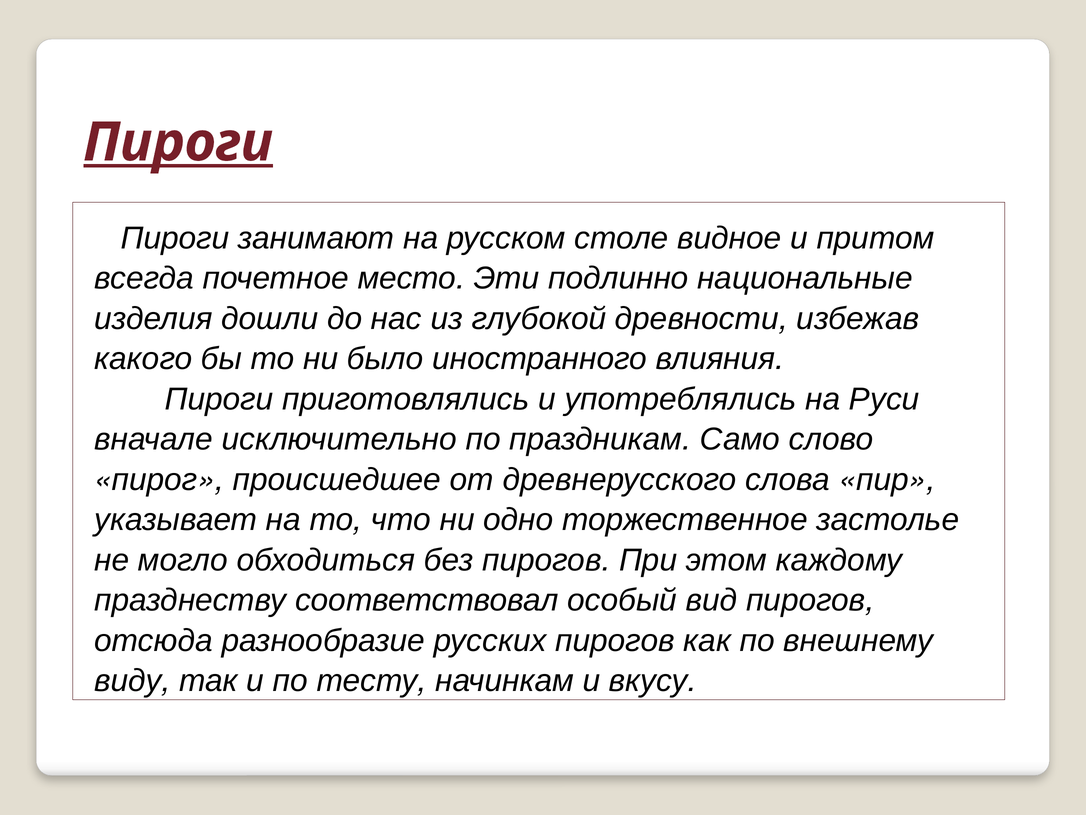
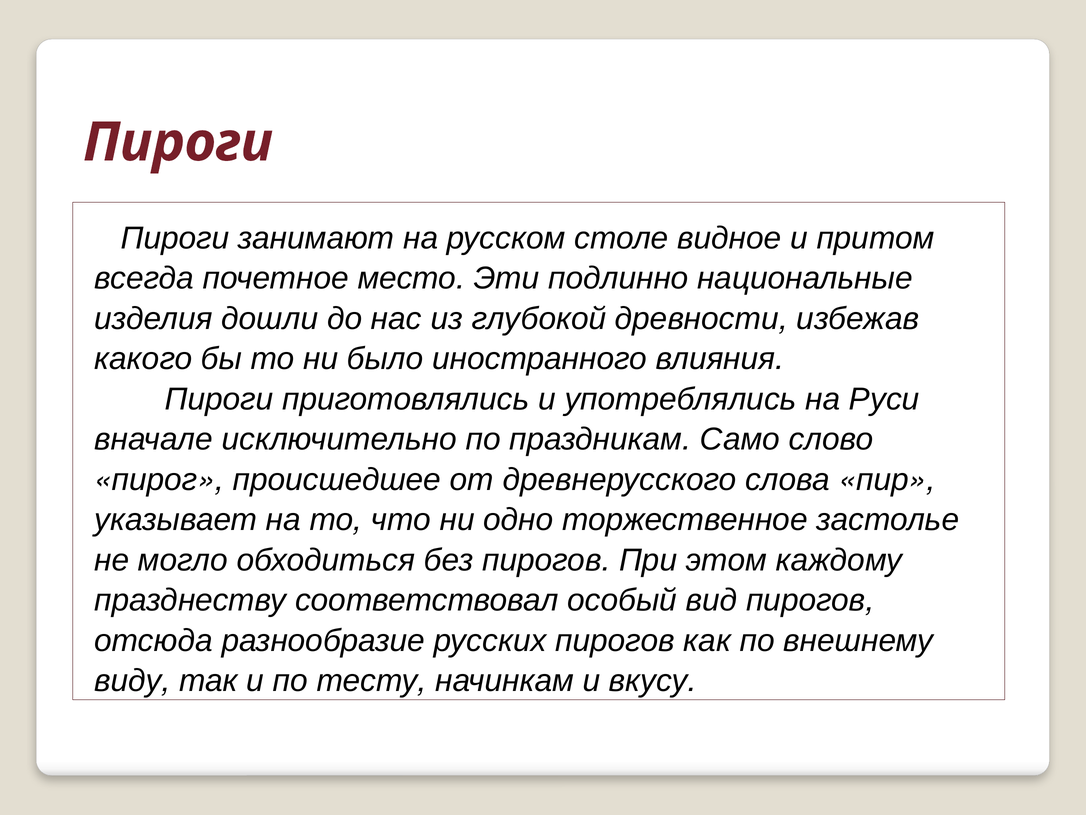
Пироги at (178, 142) underline: present -> none
